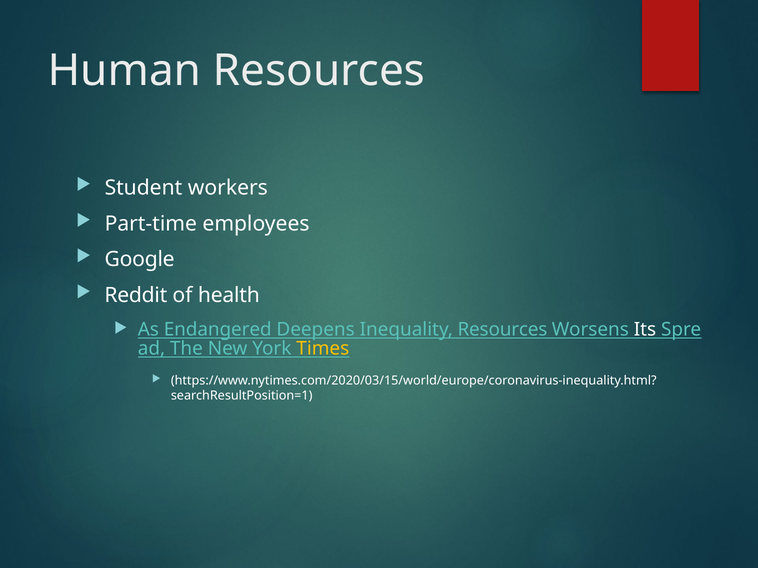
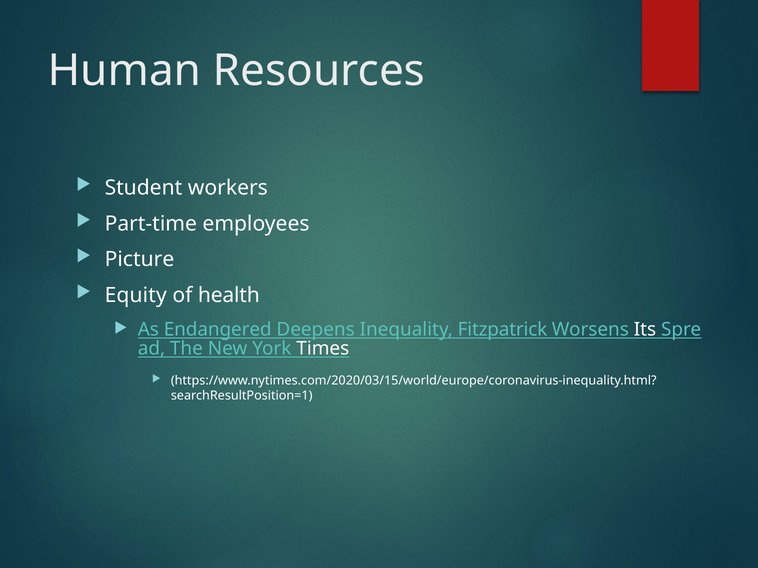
Google: Google -> Picture
Reddit: Reddit -> Equity
Inequality Resources: Resources -> Fitzpatrick
Times colour: yellow -> white
